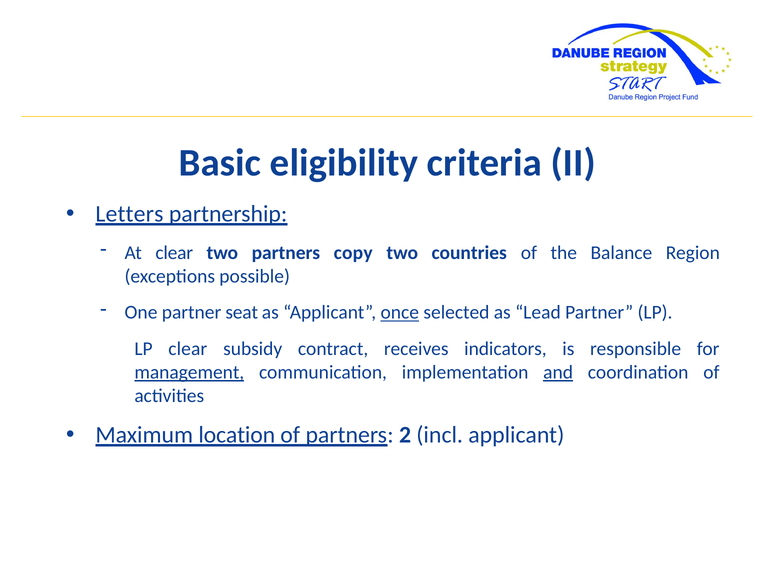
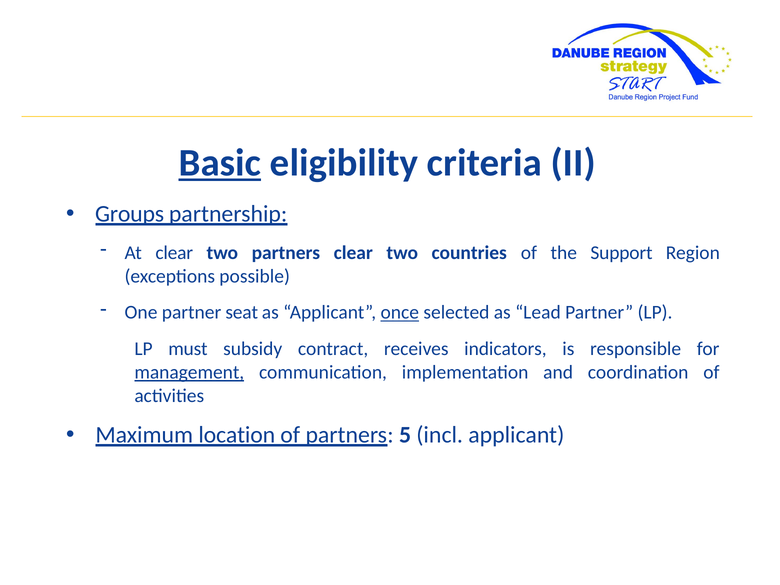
Basic underline: none -> present
Letters: Letters -> Groups
partners copy: copy -> clear
Balance: Balance -> Support
LP clear: clear -> must
and underline: present -> none
2: 2 -> 5
